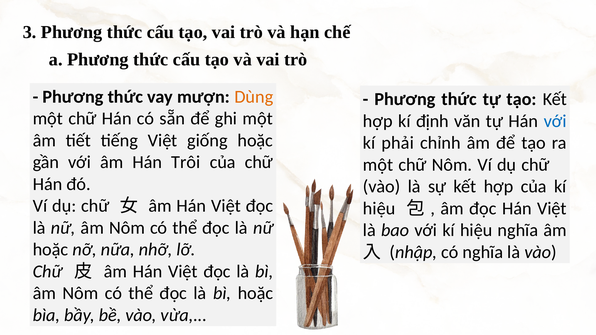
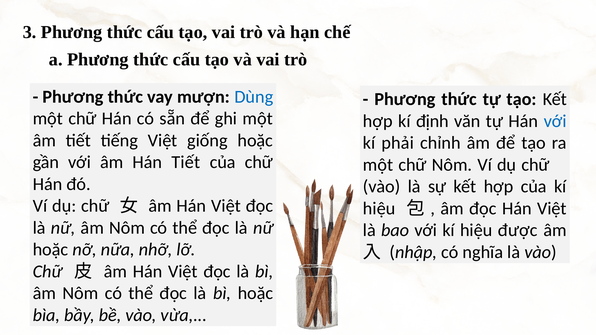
Dùng colour: orange -> blue
Hán Trôi: Trôi -> Tiết
hiệu nghĩa: nghĩa -> được
